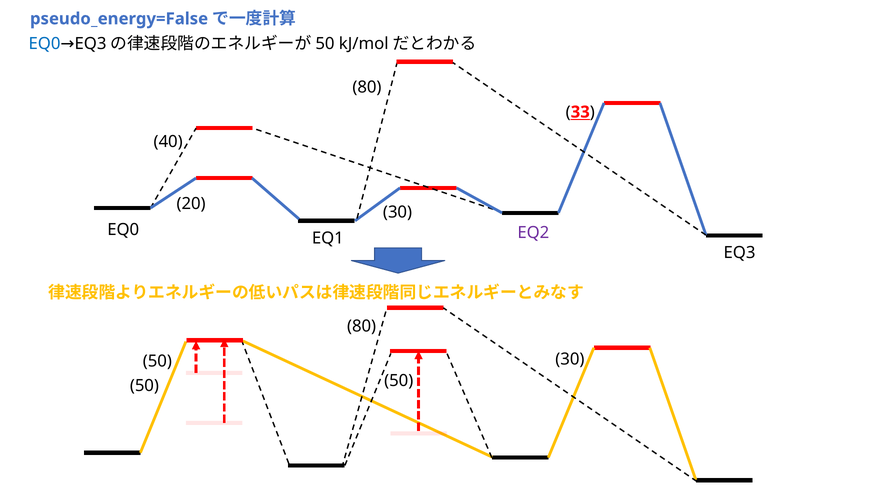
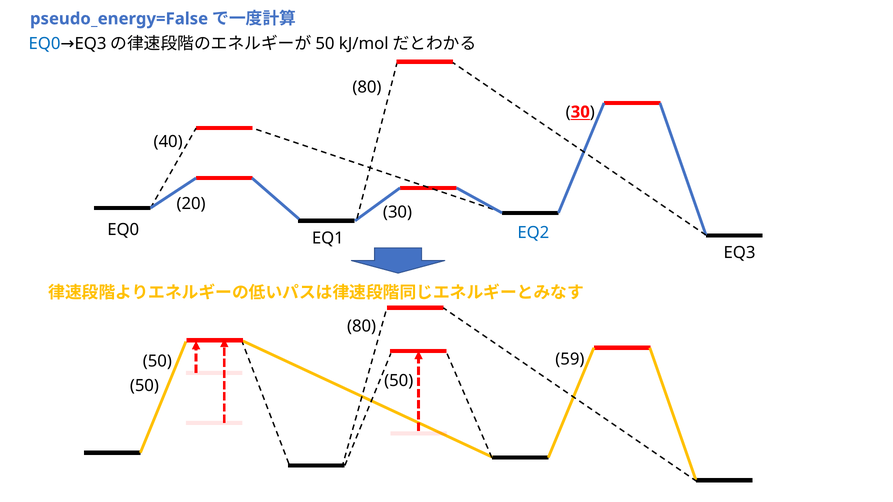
33 at (580, 112): 33 -> 30
EQ2 colour: purple -> blue
50 30: 30 -> 59
